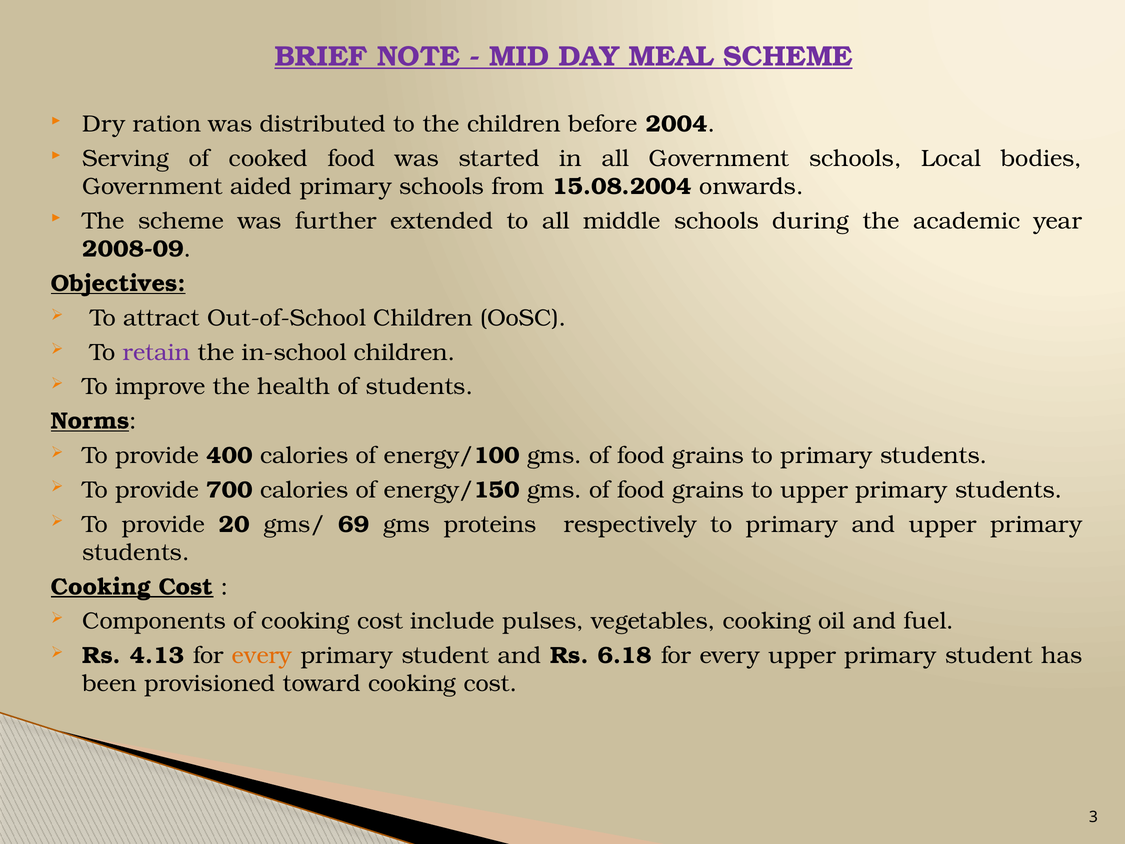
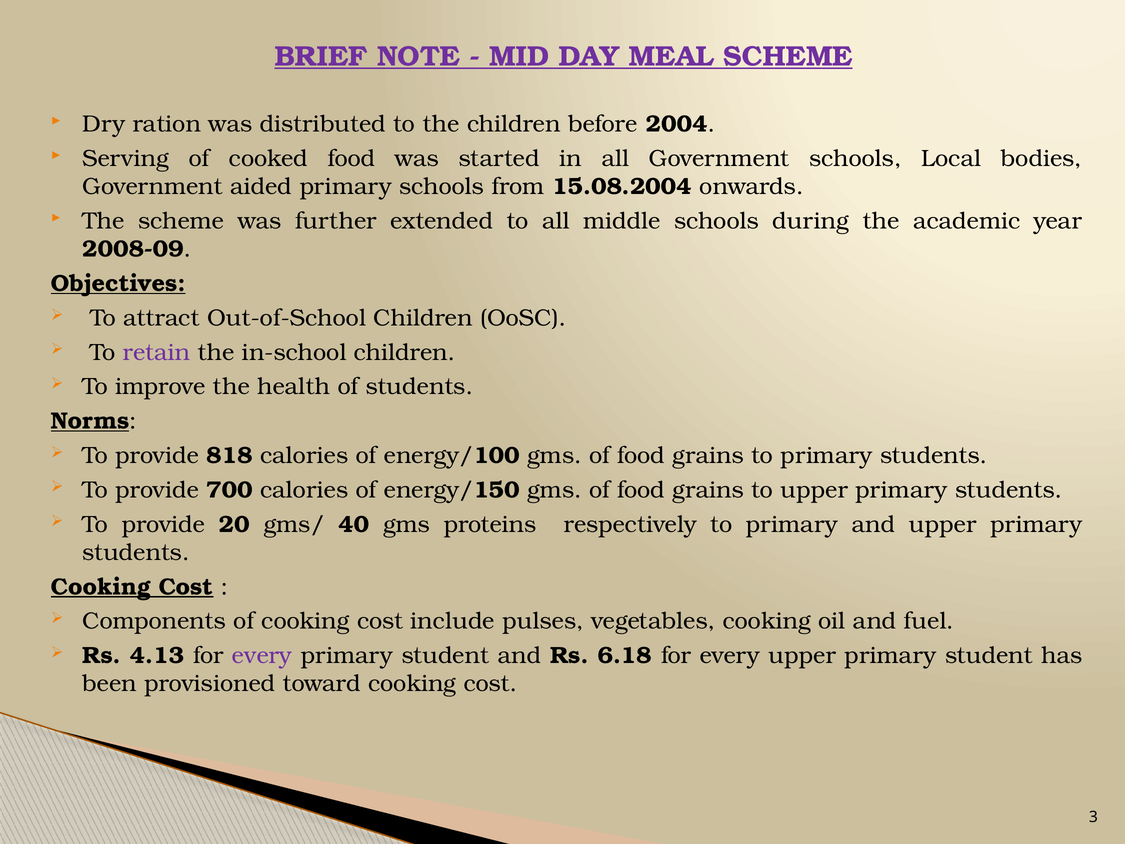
400: 400 -> 818
69: 69 -> 40
every at (262, 655) colour: orange -> purple
